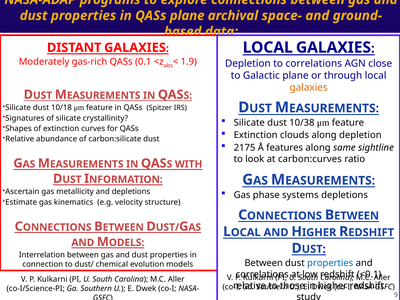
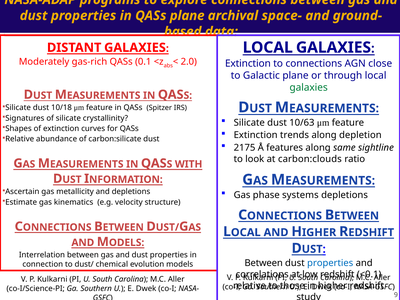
1.9: 1.9 -> 2.0
Depletion at (248, 64): Depletion -> Extinction
to correlations: correlations -> connections
galaxies at (309, 88) colour: orange -> green
10/38: 10/38 -> 10/63
clouds: clouds -> trends
carbon:curves: carbon:curves -> carbon:clouds
